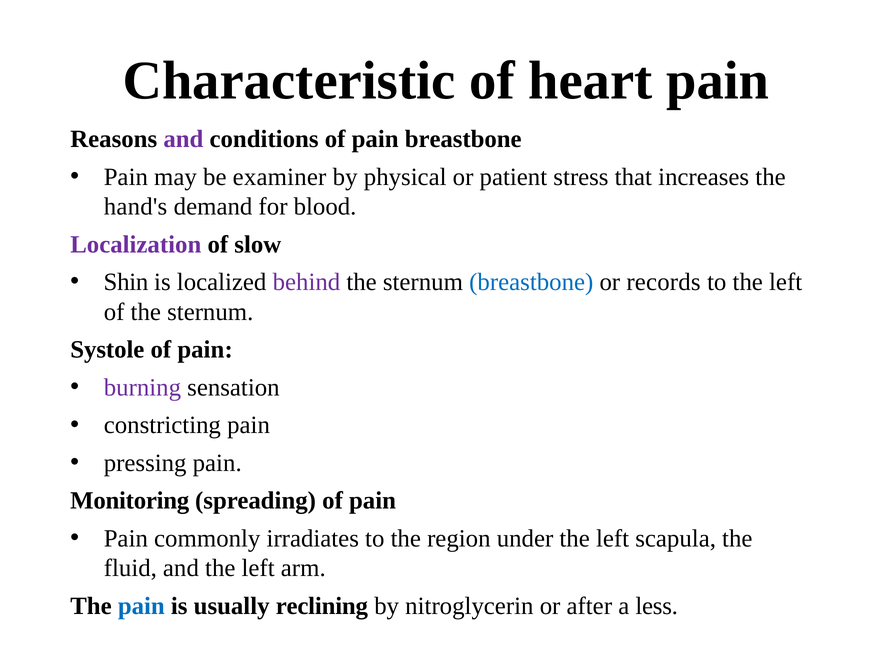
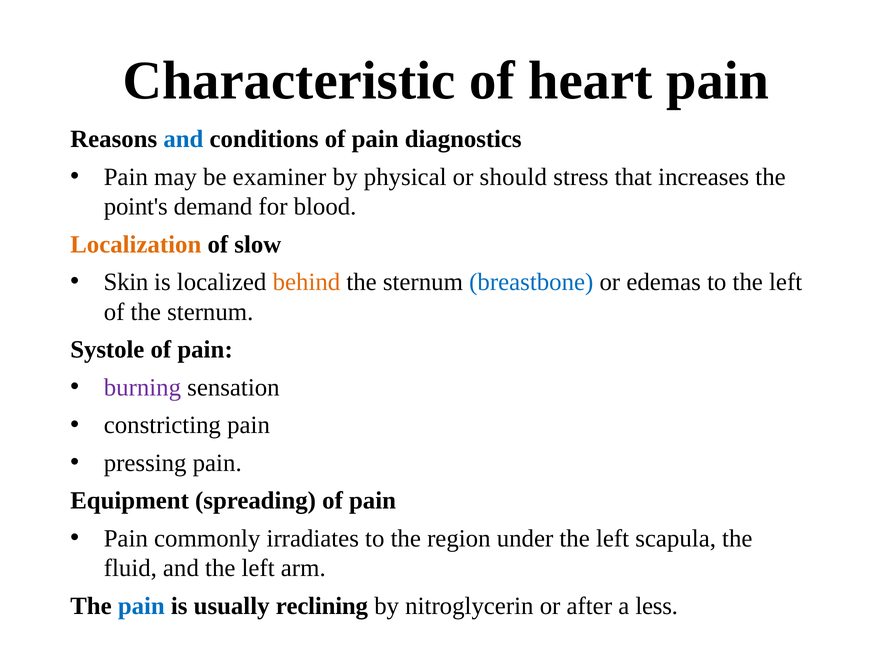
and at (183, 139) colour: purple -> blue
pain breastbone: breastbone -> diagnostics
patient: patient -> should
hand's: hand's -> point's
Localization colour: purple -> orange
Shin: Shin -> Skin
behind colour: purple -> orange
records: records -> edemas
Monitoring: Monitoring -> Equipment
